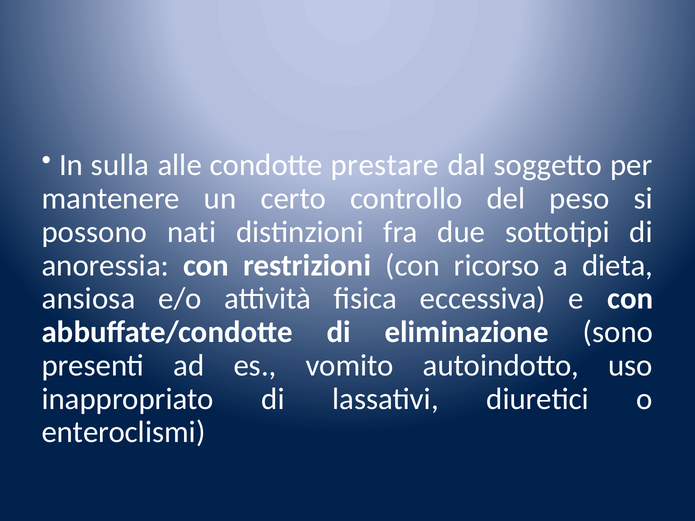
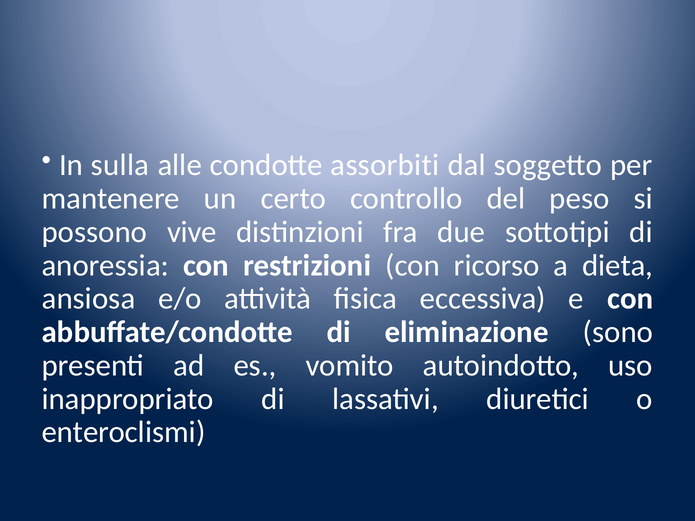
prestare: prestare -> assorbiti
nati: nati -> vive
